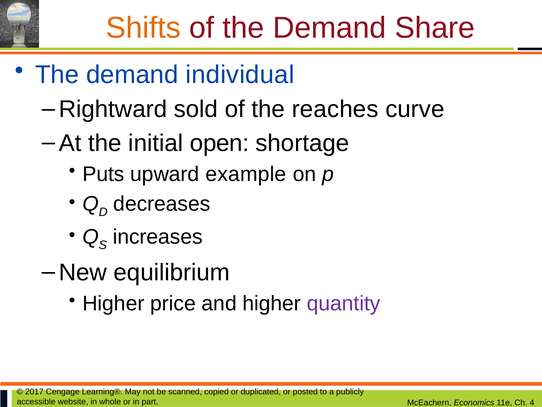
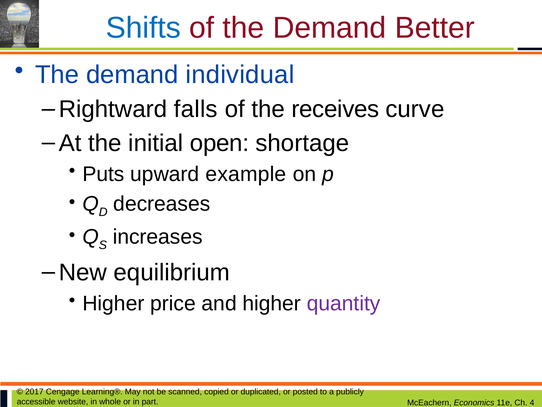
Shifts colour: orange -> blue
Share: Share -> Better
sold: sold -> falls
reaches: reaches -> receives
